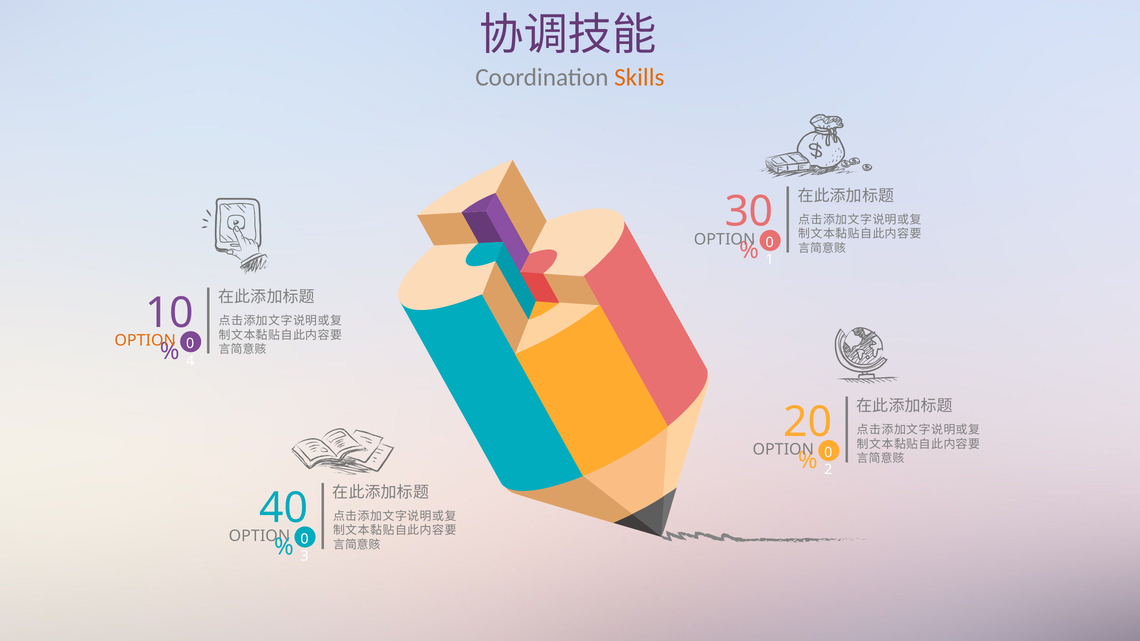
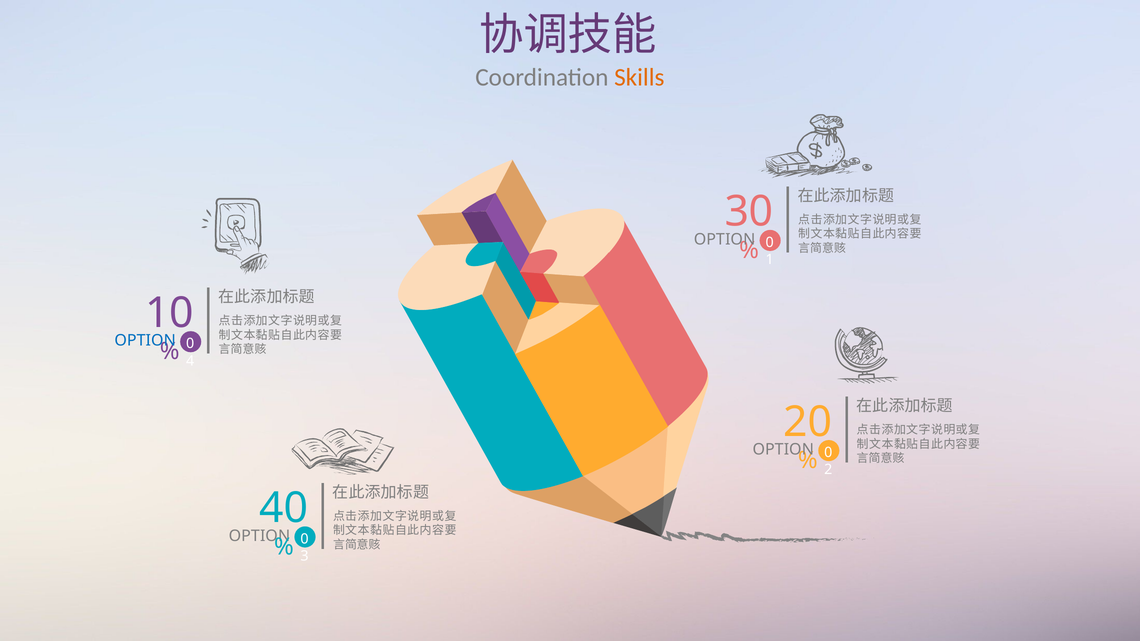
OPTION at (145, 341) colour: orange -> blue
